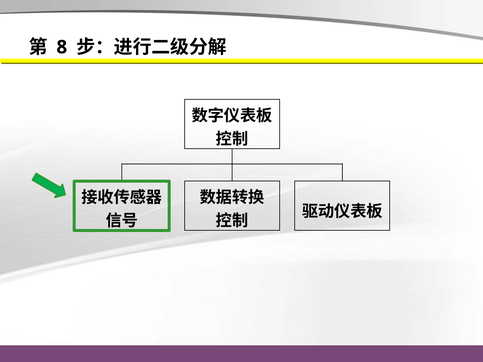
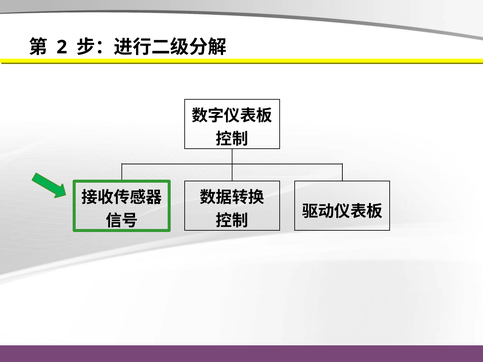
8: 8 -> 2
